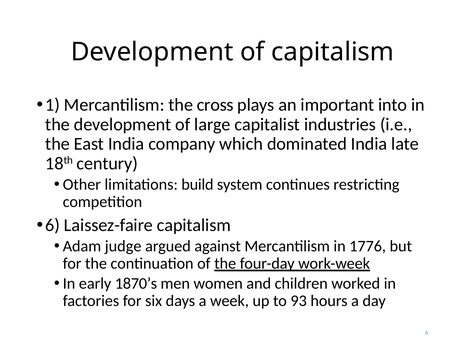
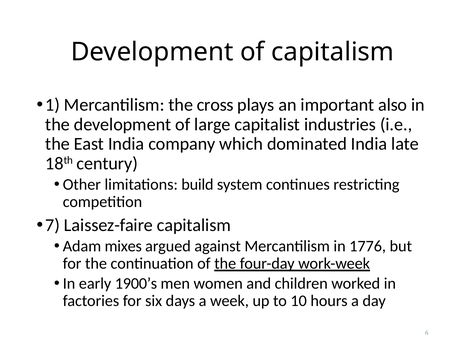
into: into -> also
6 at (53, 225): 6 -> 7
judge: judge -> mixes
1870’s: 1870’s -> 1900’s
93: 93 -> 10
